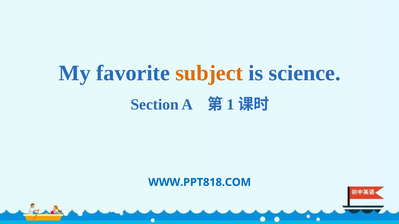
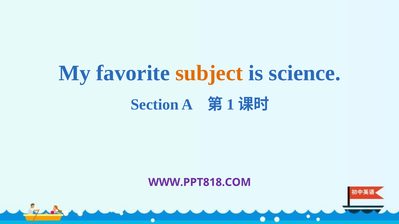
WWW.PPT818.COM colour: blue -> purple
